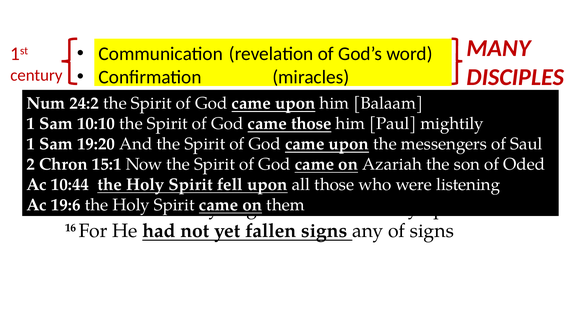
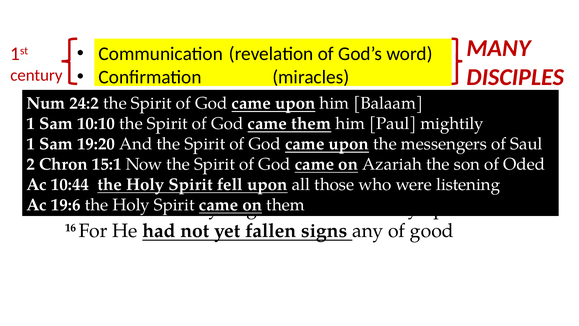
came those: those -> them
of signs: signs -> good
